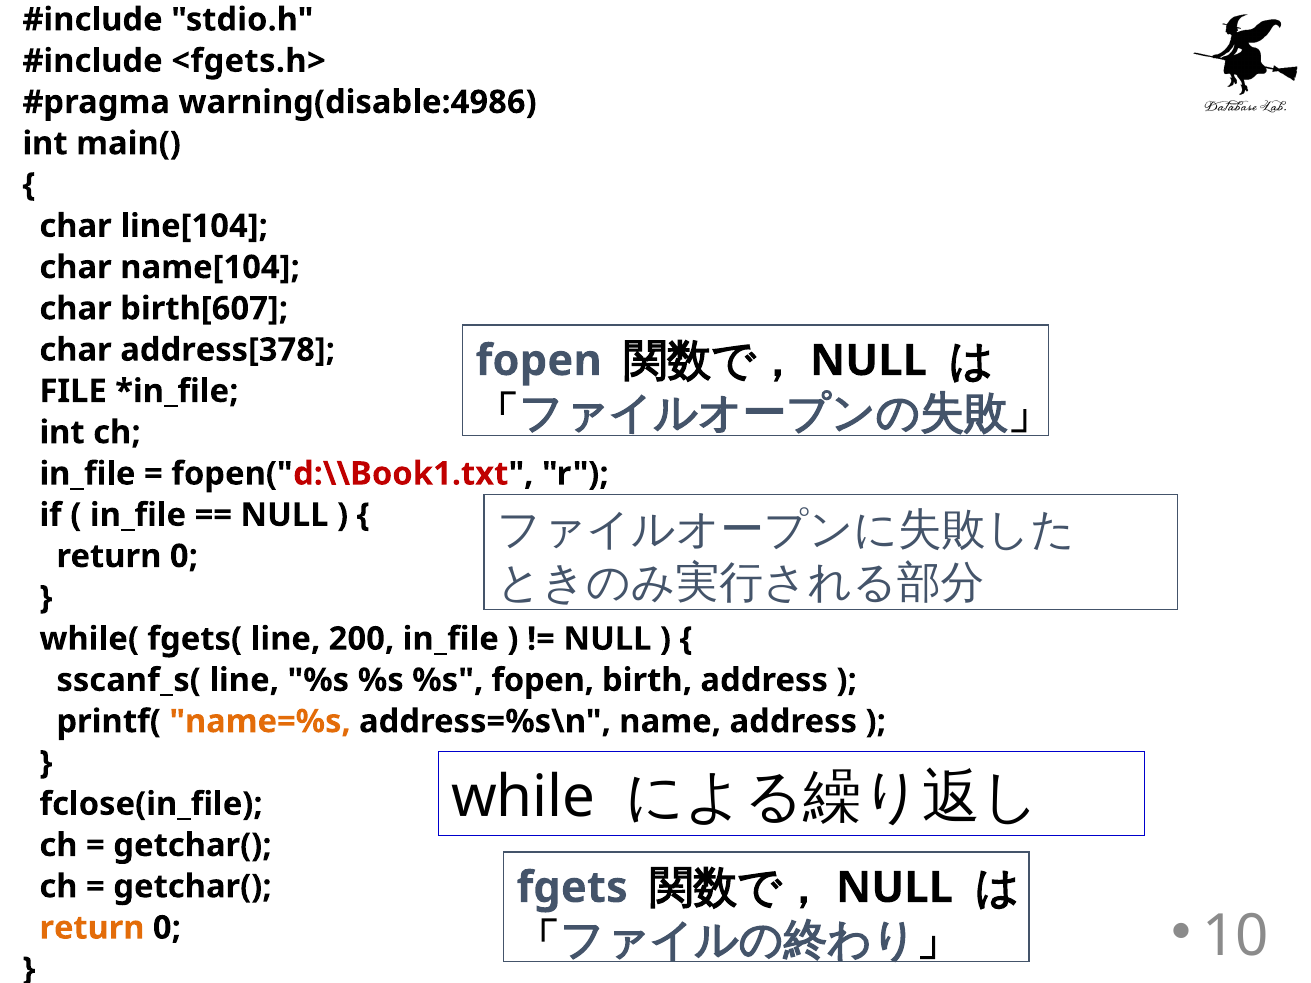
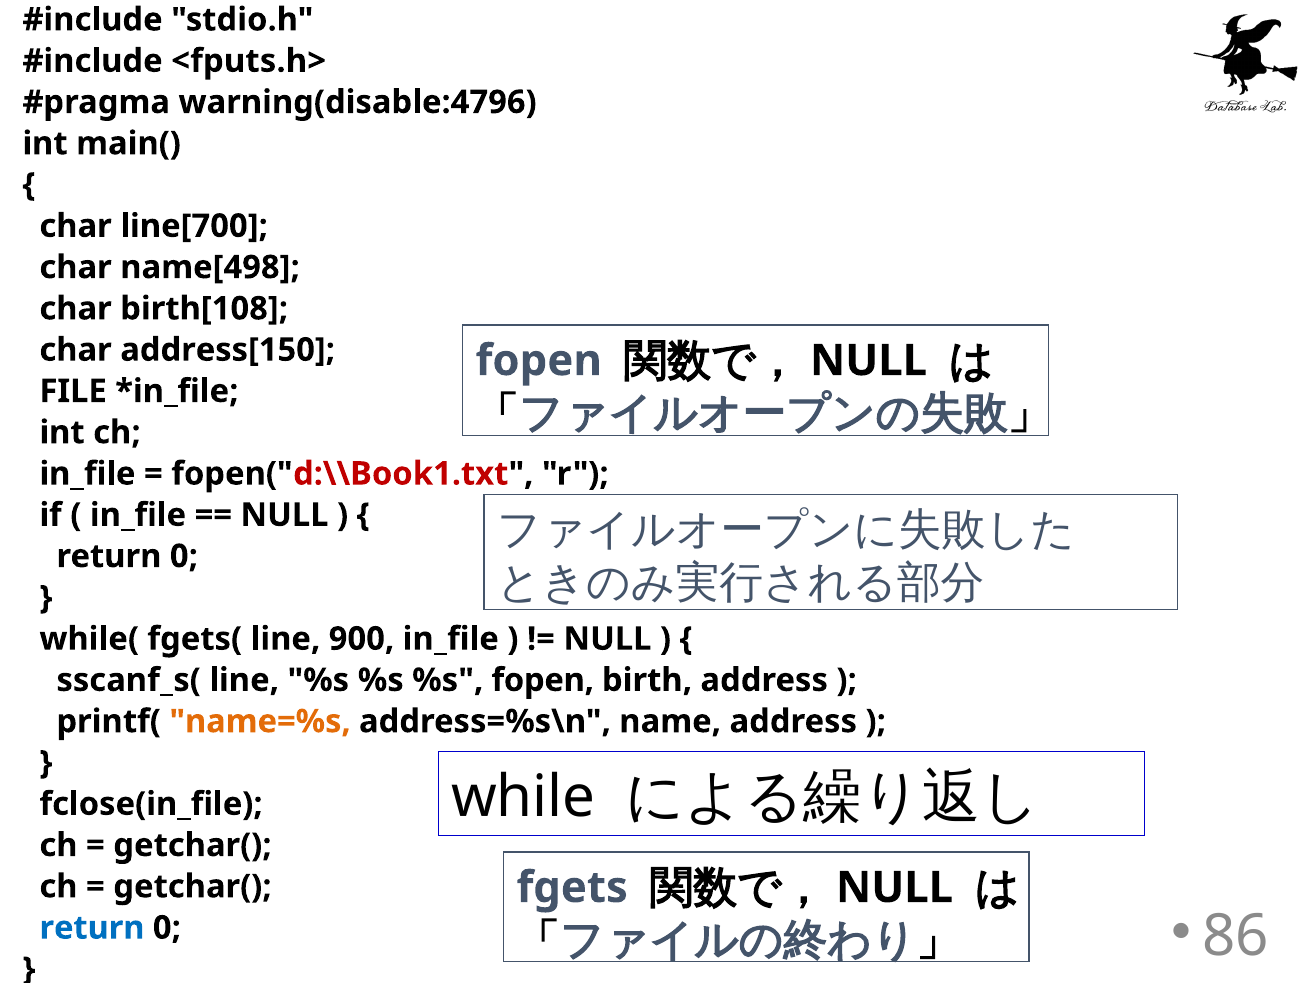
<fgets.h>: <fgets.h> -> <fputs.h>
warning(disable:4986: warning(disable:4986 -> warning(disable:4796
line[104: line[104 -> line[700
name[104: name[104 -> name[498
birth[607: birth[607 -> birth[108
address[378: address[378 -> address[150
200: 200 -> 900
10: 10 -> 86
return at (92, 928) colour: orange -> blue
